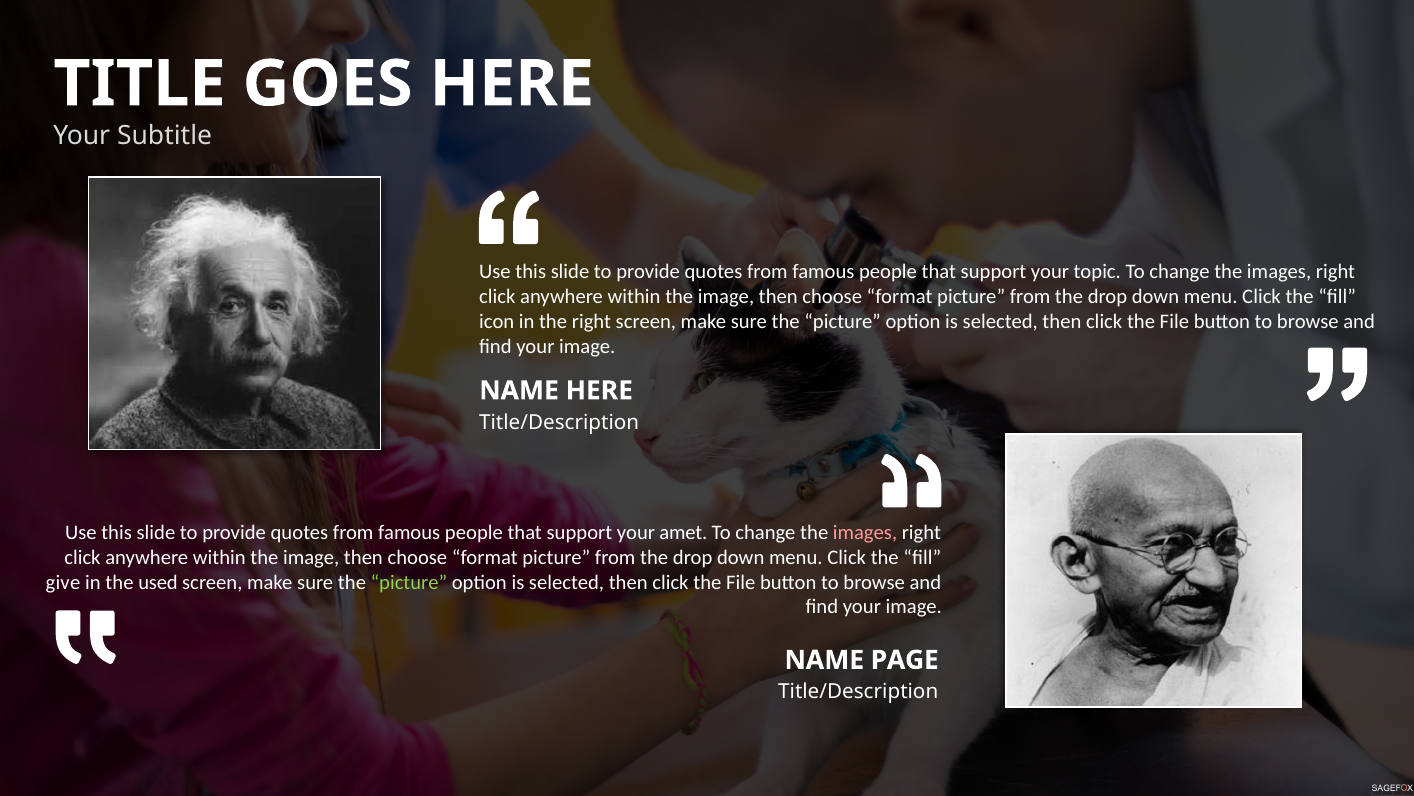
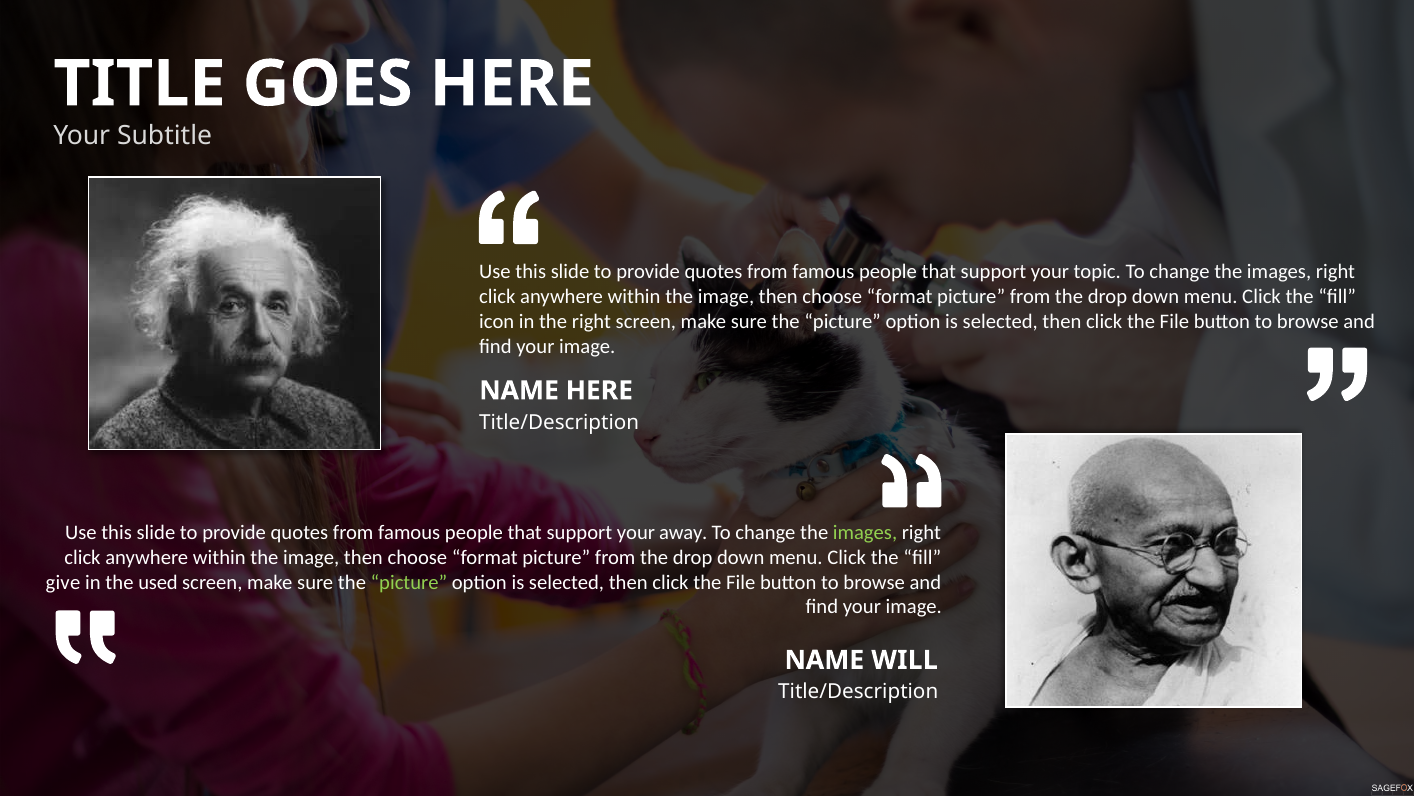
amet: amet -> away
images at (865, 532) colour: pink -> light green
PAGE: PAGE -> WILL
